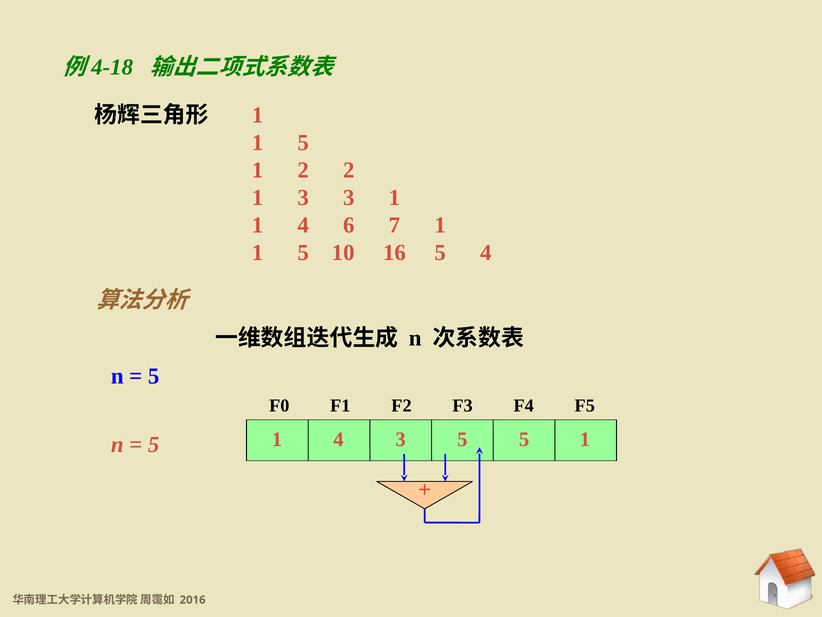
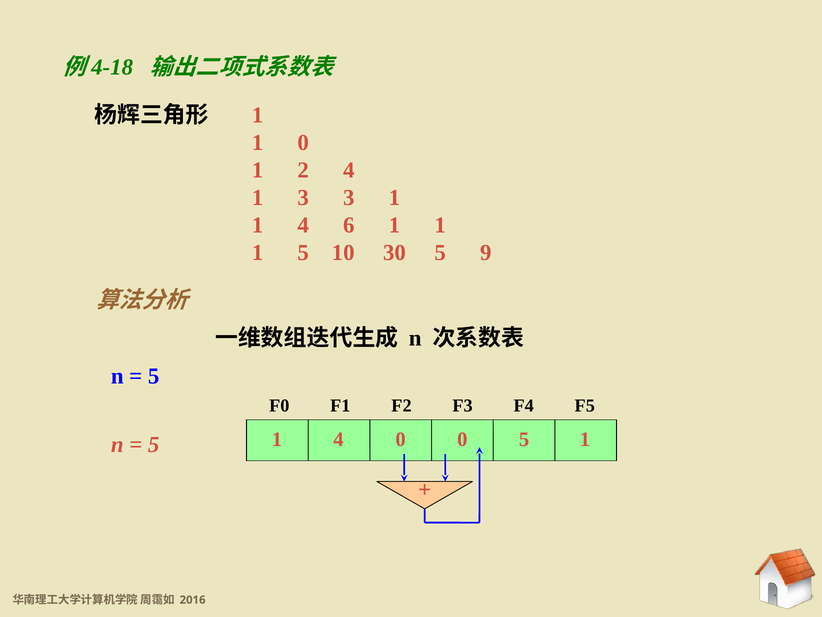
5 at (303, 143): 5 -> 0
2 2: 2 -> 4
6 7: 7 -> 1
16: 16 -> 30
5 4: 4 -> 9
3 at (401, 439): 3 -> 0
4 5: 5 -> 0
